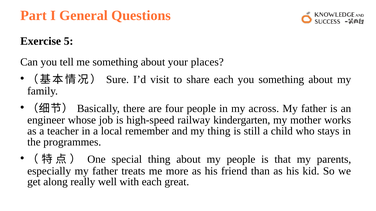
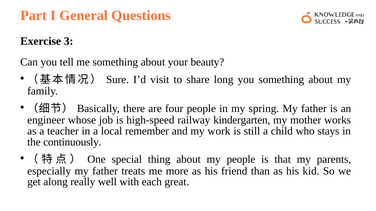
5: 5 -> 3
places: places -> beauty
share each: each -> long
across: across -> spring
my thing: thing -> work
programmes: programmes -> continuously
